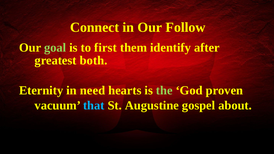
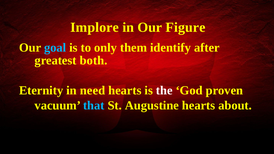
Connect: Connect -> Implore
Follow: Follow -> Figure
goal colour: light green -> light blue
first: first -> only
the colour: light green -> white
Augustine gospel: gospel -> hearts
